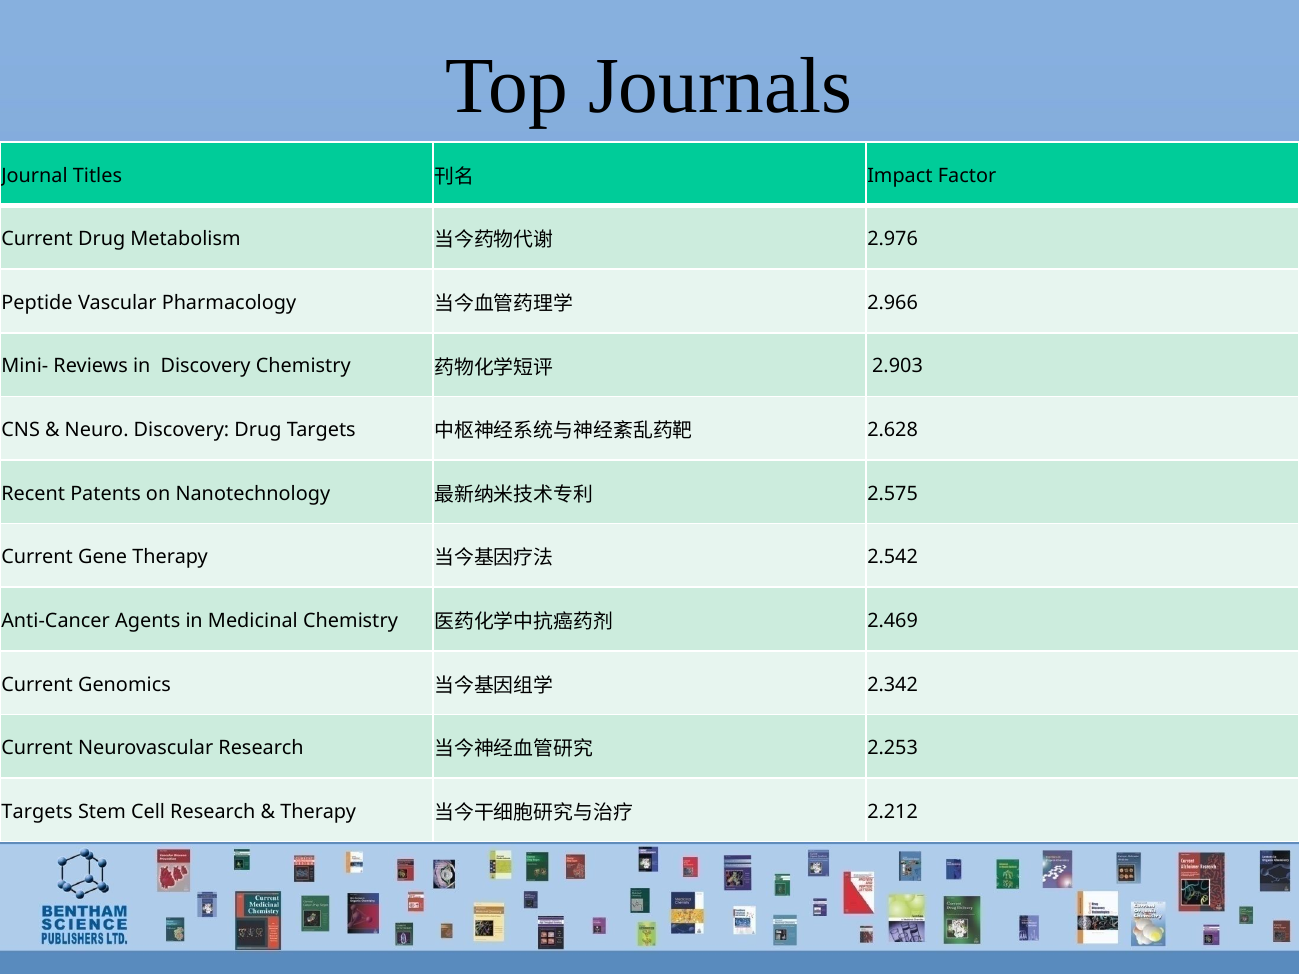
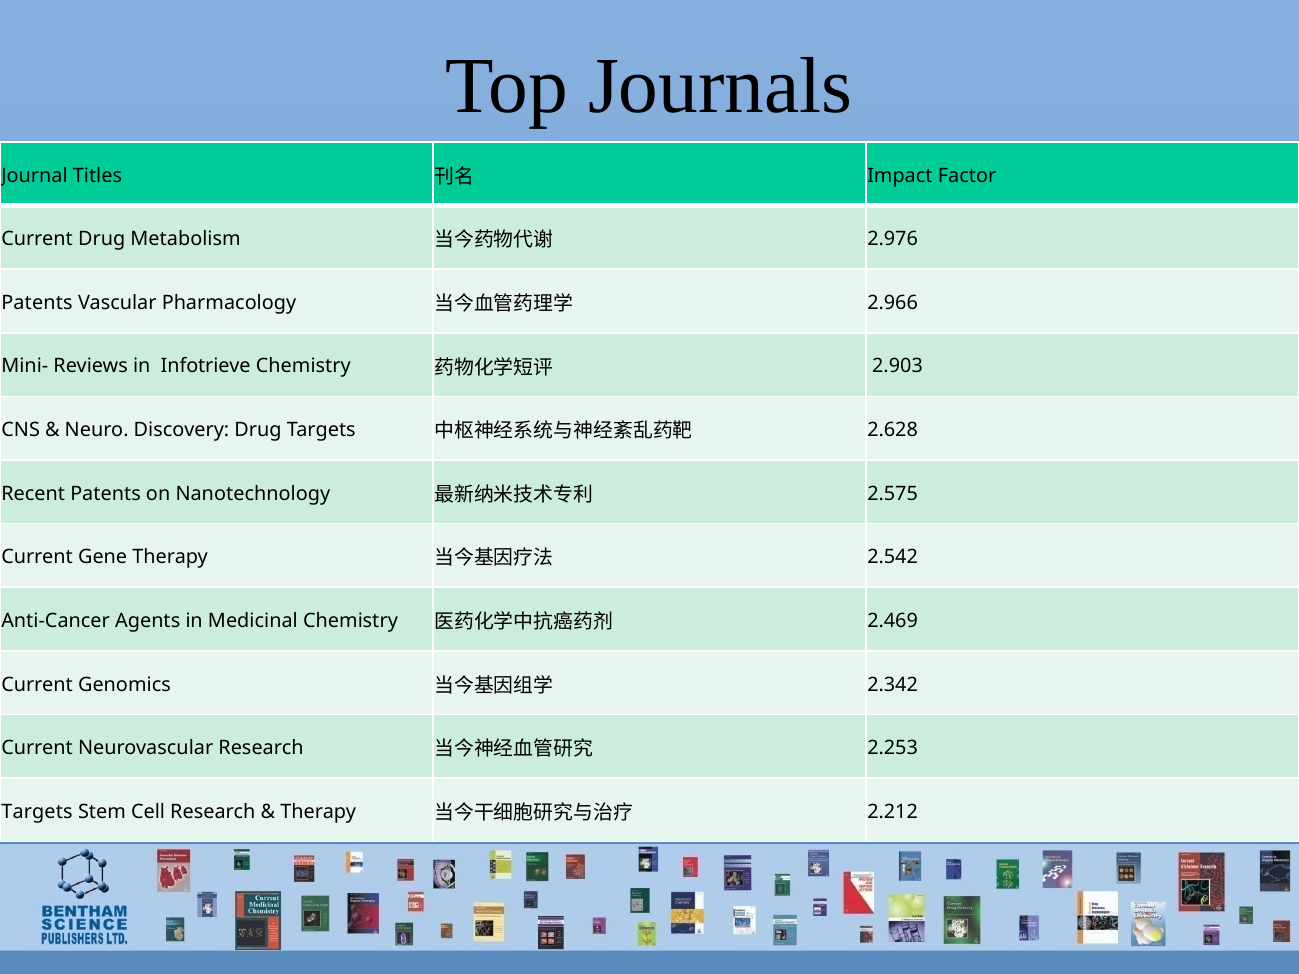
Peptide at (37, 303): Peptide -> Patents
in Discovery: Discovery -> Infotrieve
